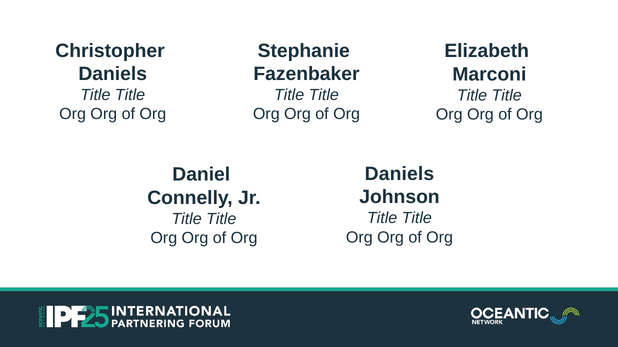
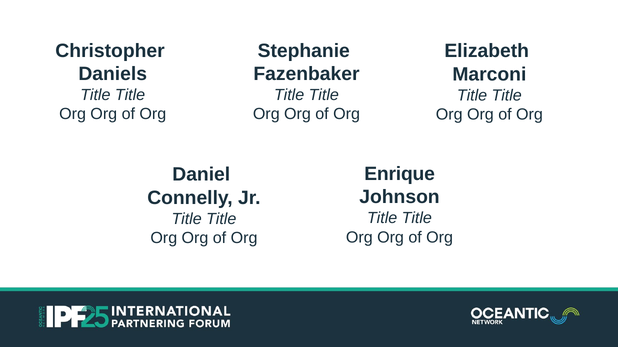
Daniels at (399, 174): Daniels -> Enrique
